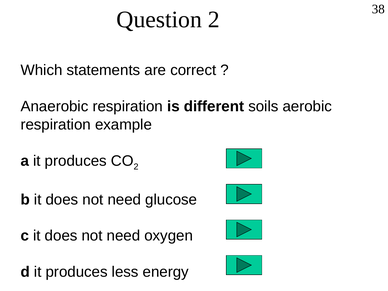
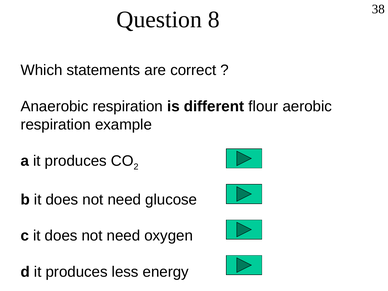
Question 2: 2 -> 8
soils: soils -> flour
